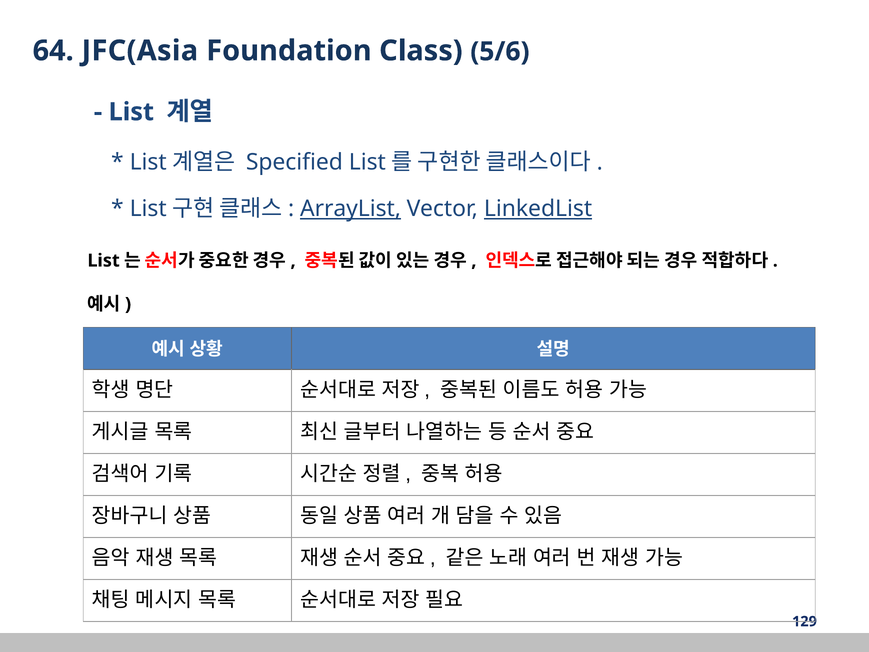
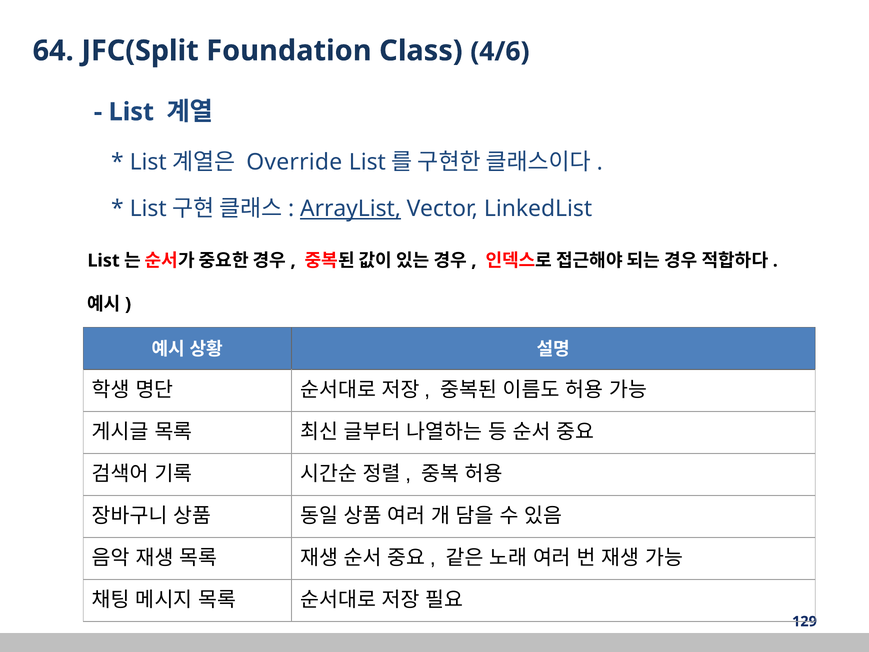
JFC(Asia: JFC(Asia -> JFC(Split
5/6: 5/6 -> 4/6
Specified: Specified -> Override
LinkedList underline: present -> none
